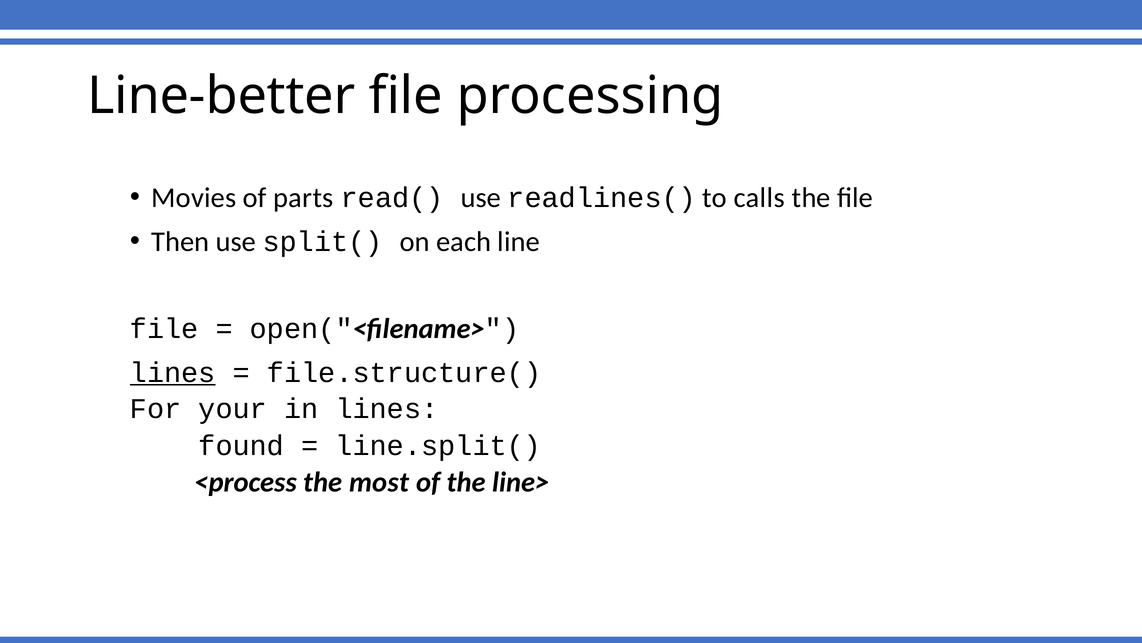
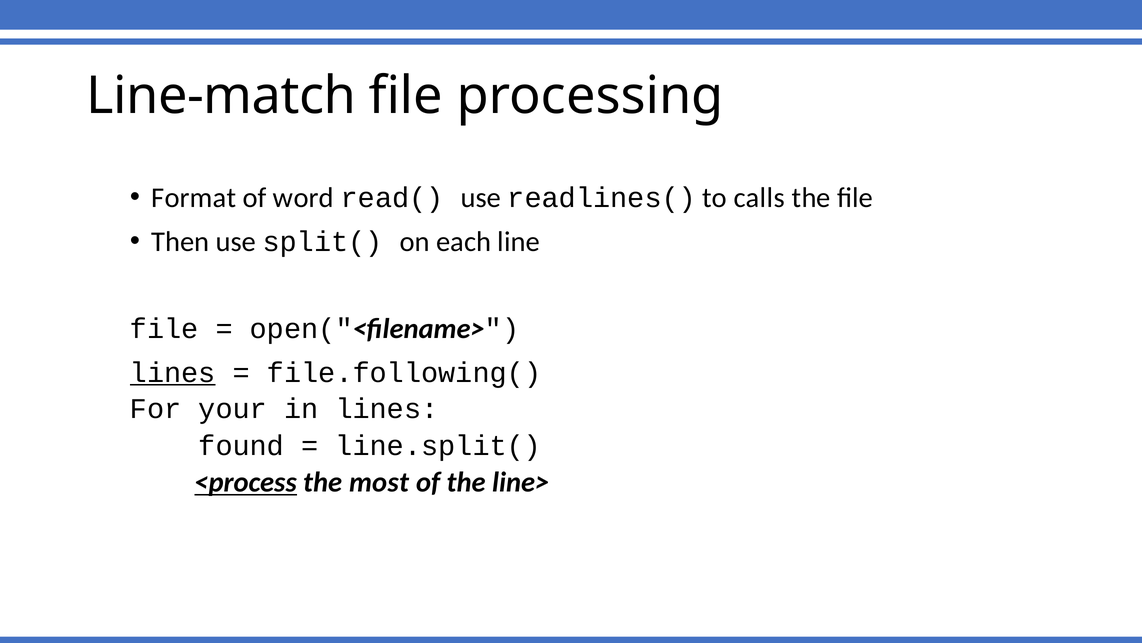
Line-better: Line-better -> Line-match
Movies: Movies -> Format
parts: parts -> word
file.structure(: file.structure( -> file.following(
<process underline: none -> present
